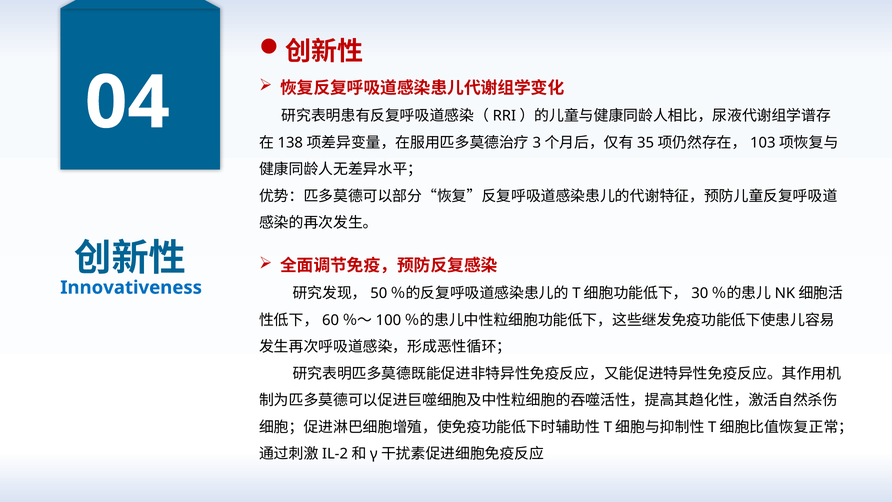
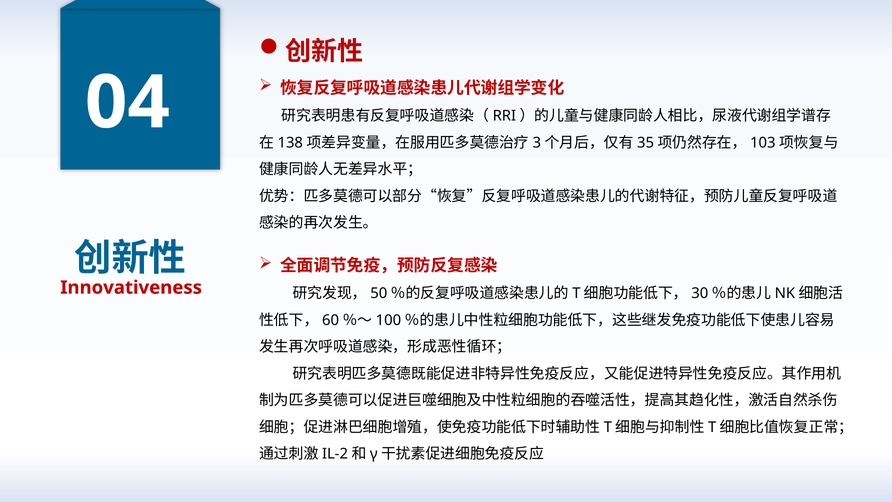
Innovativeness colour: blue -> red
